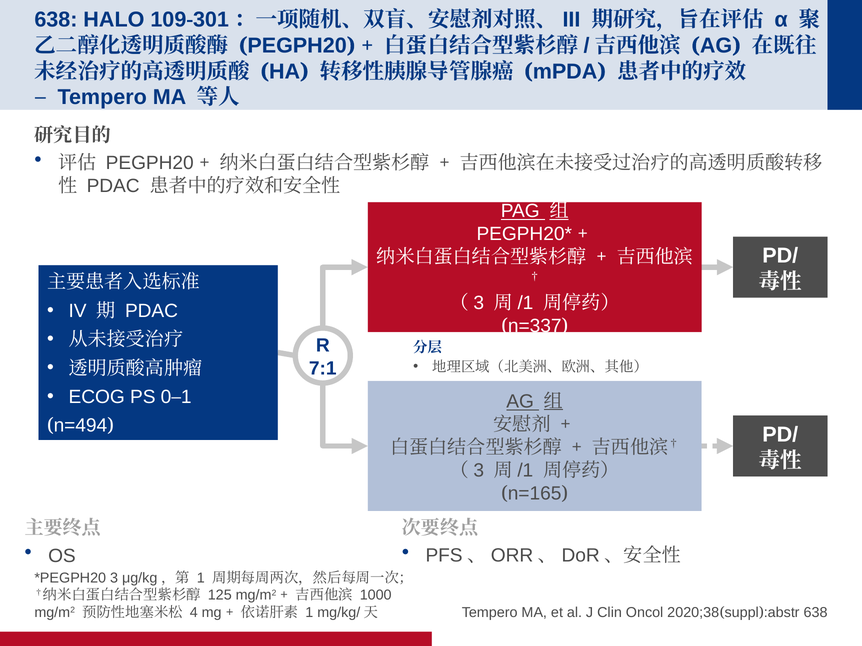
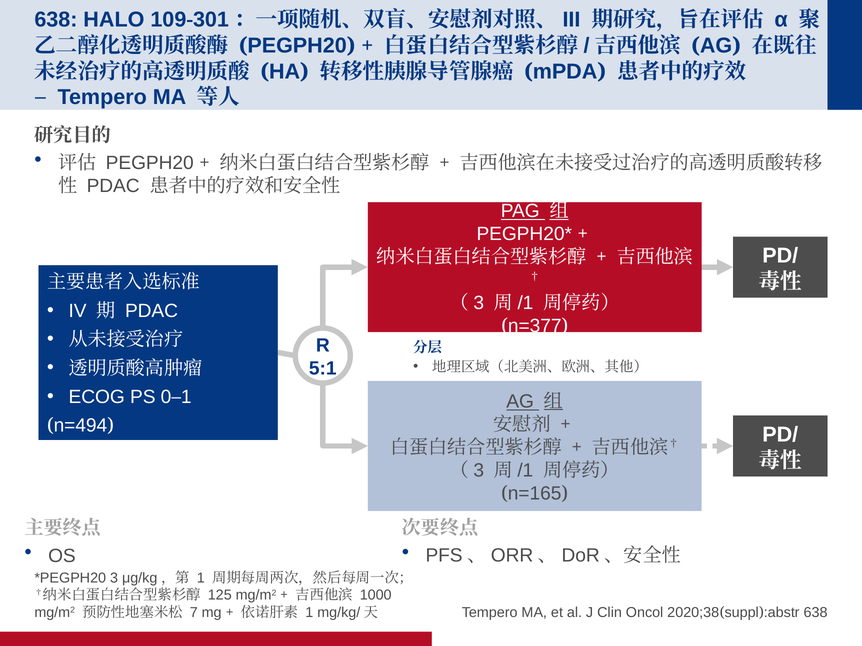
n=337: n=337 -> n=377
7:1: 7:1 -> 5:1
4: 4 -> 7
